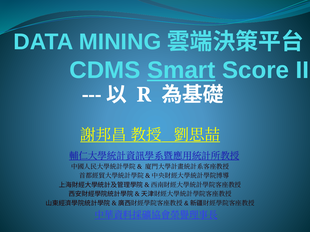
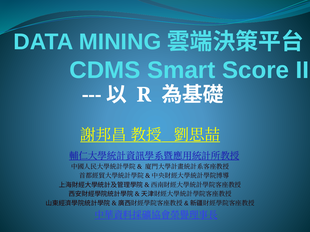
Smart underline: present -> none
